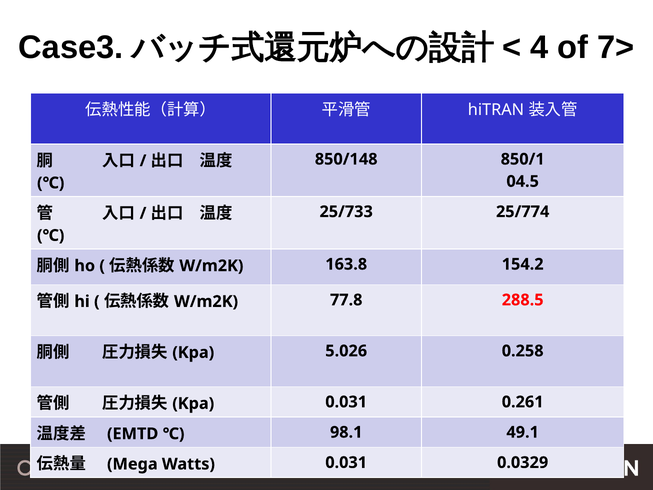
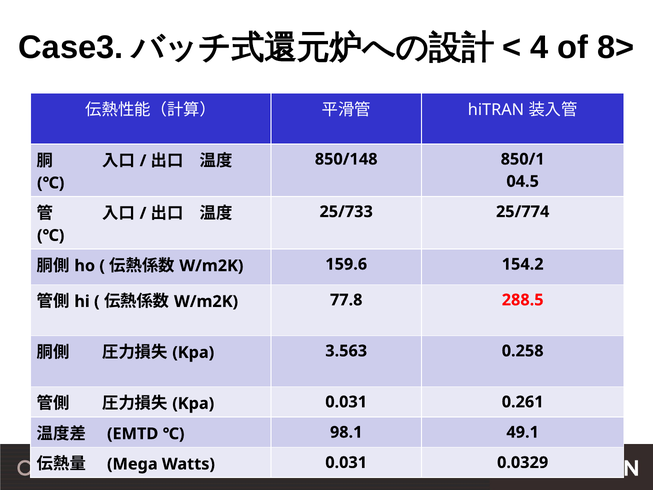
7>: 7> -> 8>
163.8: 163.8 -> 159.6
5.026: 5.026 -> 3.563
